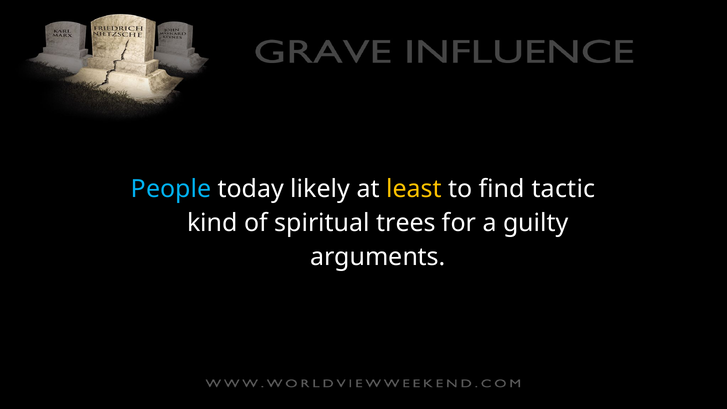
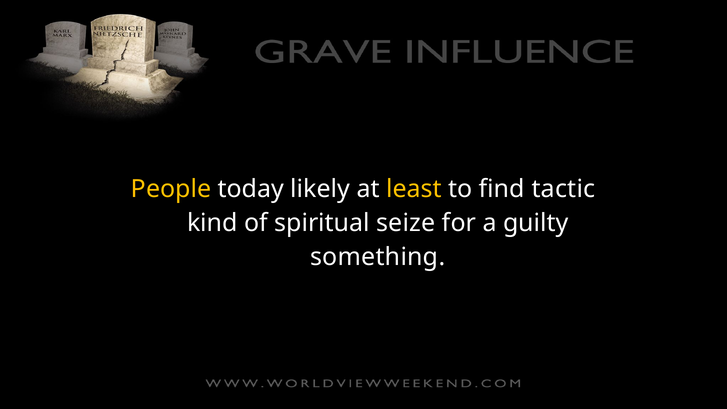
People colour: light blue -> yellow
trees: trees -> seize
arguments: arguments -> something
